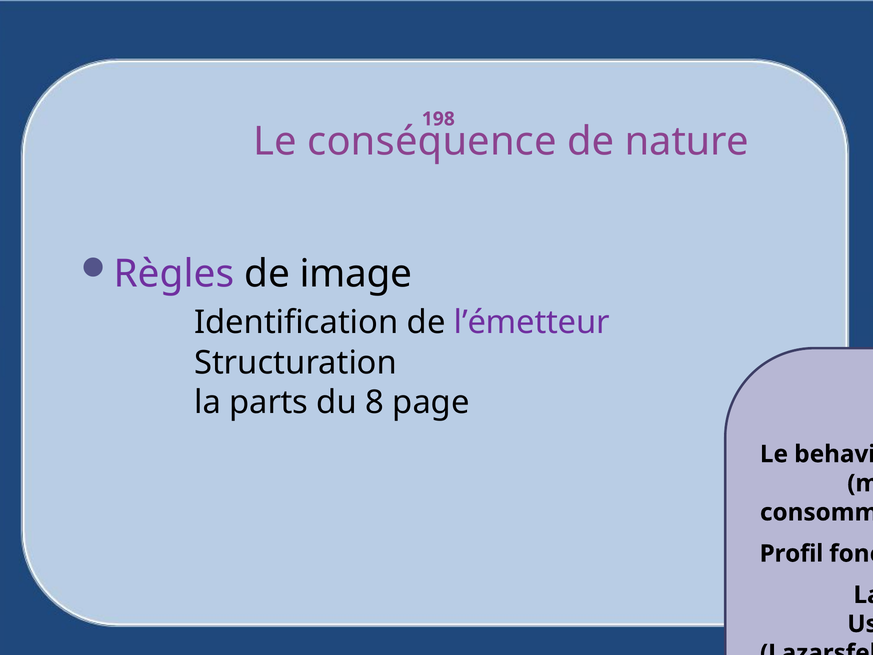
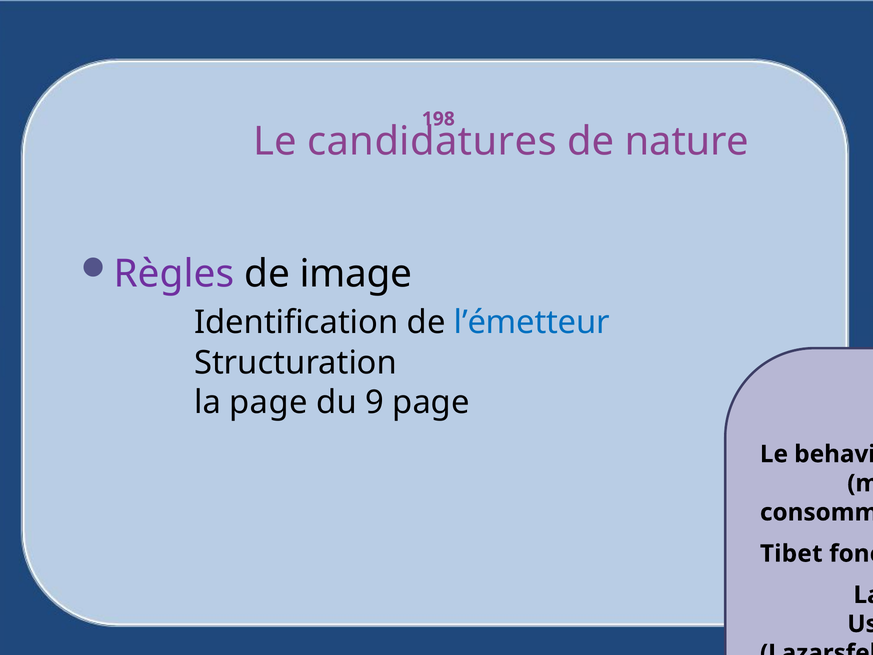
conséquence: conséquence -> candidatures
l’émetteur colour: purple -> blue
la parts: parts -> page
8: 8 -> 9
Profil: Profil -> Tibet
